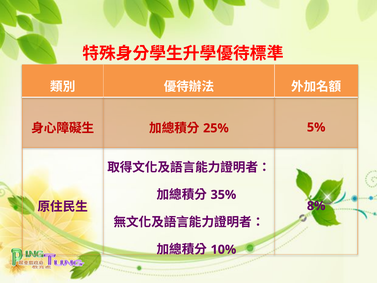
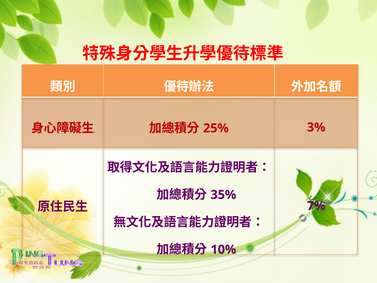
5%: 5% -> 3%
8%: 8% -> 7%
